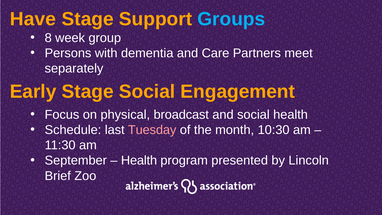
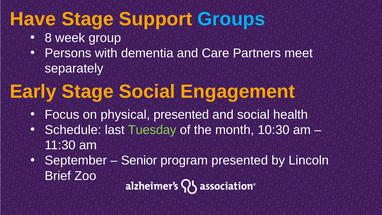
physical broadcast: broadcast -> presented
Tuesday colour: pink -> light green
Health at (139, 160): Health -> Senior
